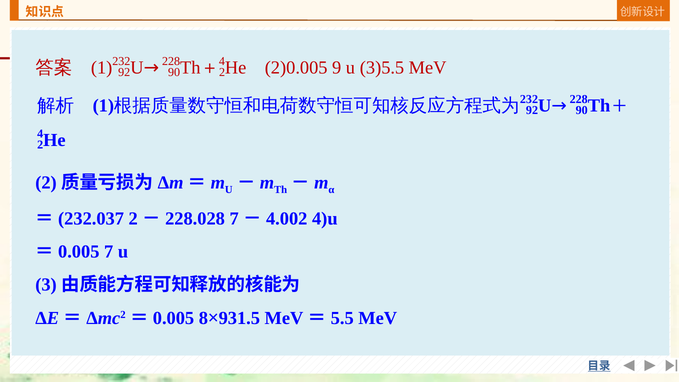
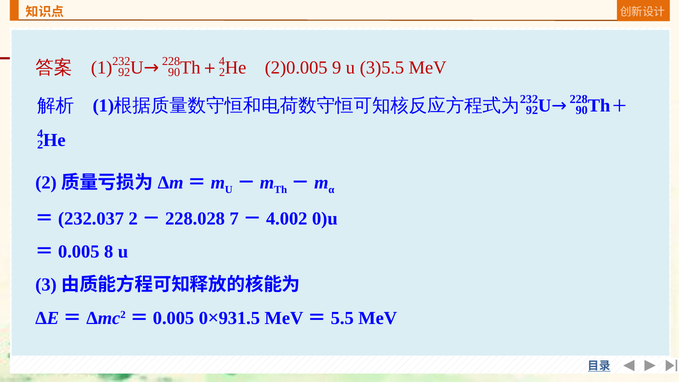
4)u: 4)u -> 0)u
7: 7 -> 8
8: 8 -> 0
